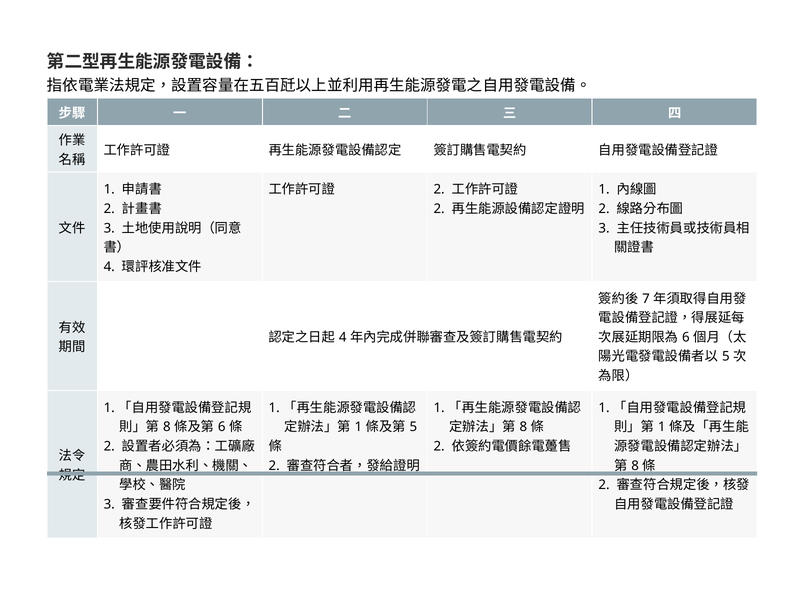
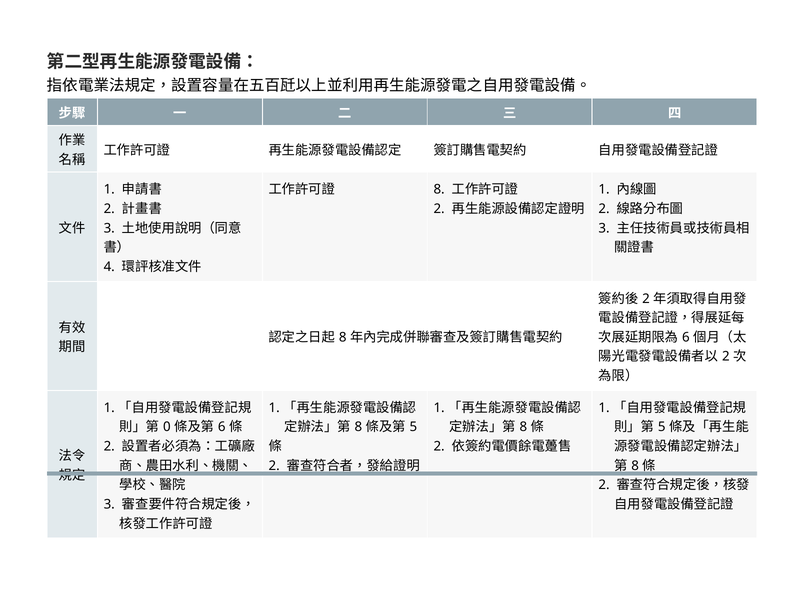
2 at (439, 189): 2 -> 8
7 at (646, 298): 7 -> 2
4 at (343, 337): 4 -> 8
5 at (726, 356): 5 -> 2
8 at (167, 427): 8 -> 0
1 at (358, 427): 1 -> 8
1 at (662, 427): 1 -> 5
